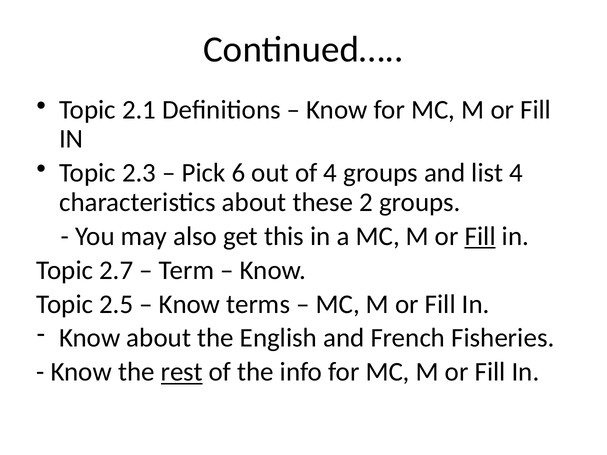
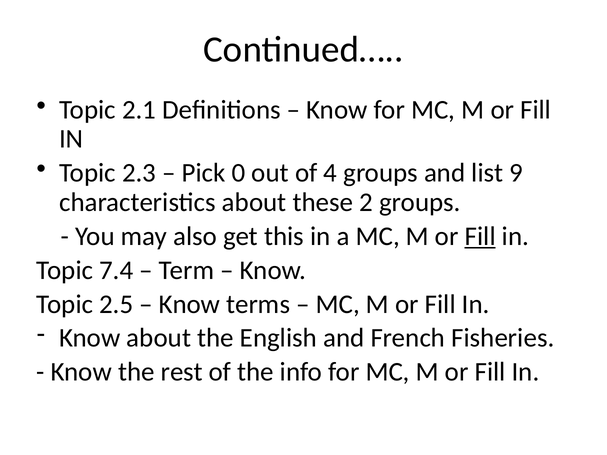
6: 6 -> 0
list 4: 4 -> 9
2.7: 2.7 -> 7.4
rest underline: present -> none
